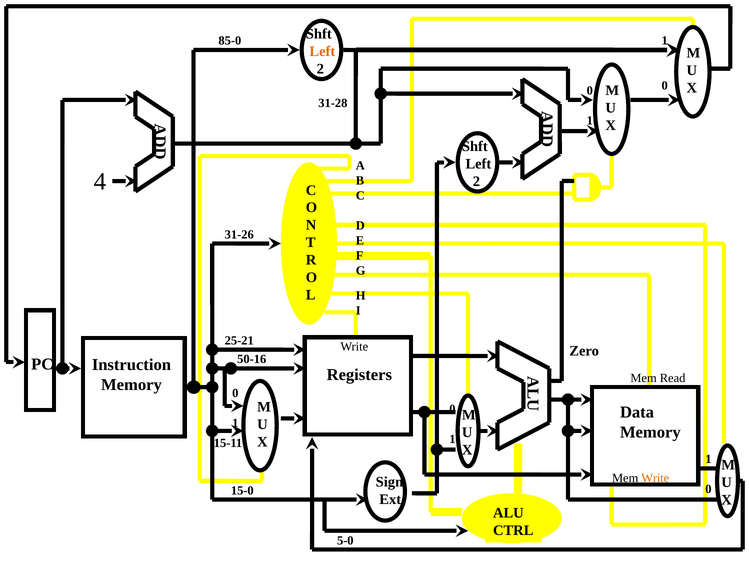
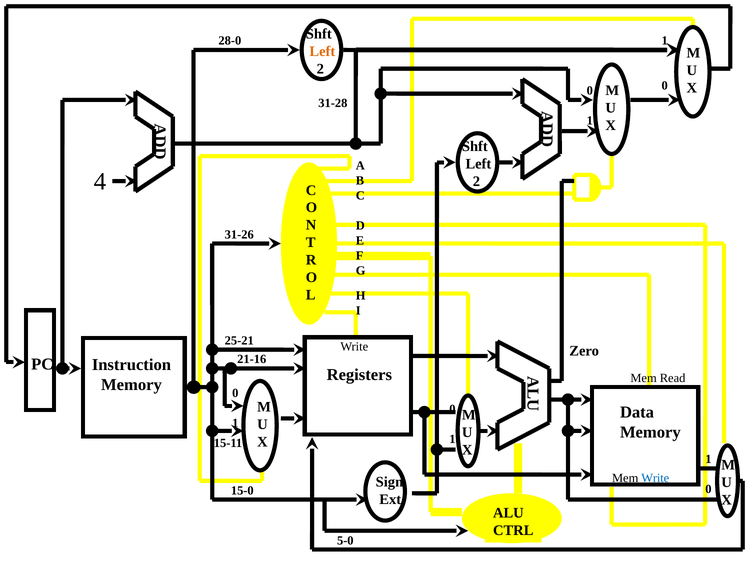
85-0: 85-0 -> 28-0
50-16: 50-16 -> 21-16
Write at (655, 478) colour: orange -> blue
